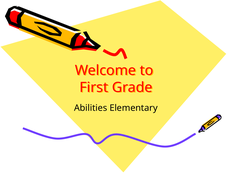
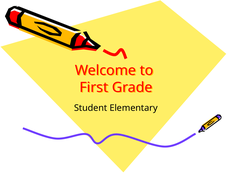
Abilities: Abilities -> Student
